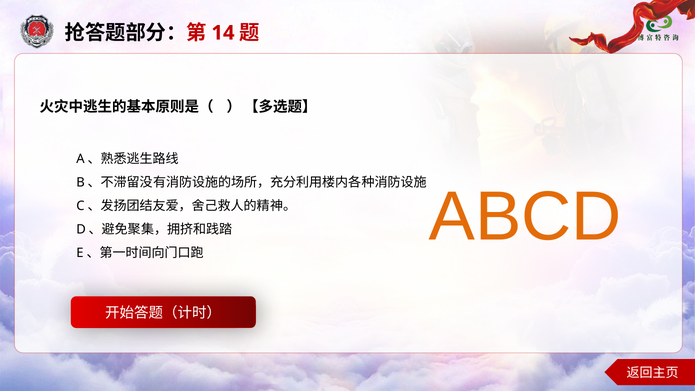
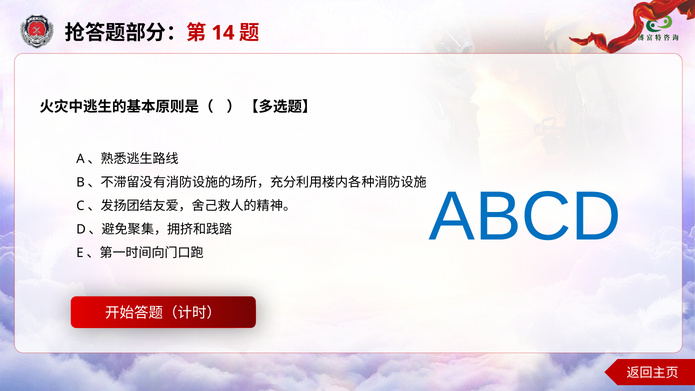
ABCD colour: orange -> blue
